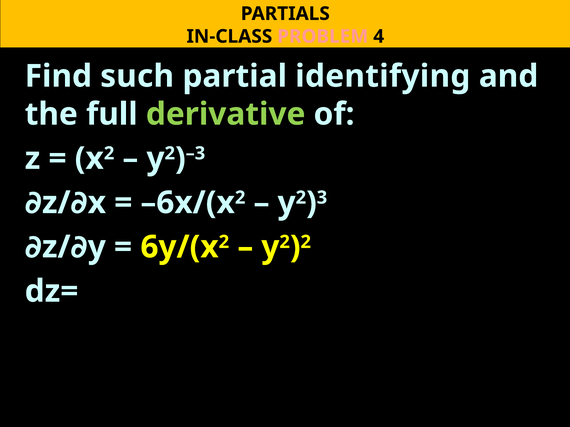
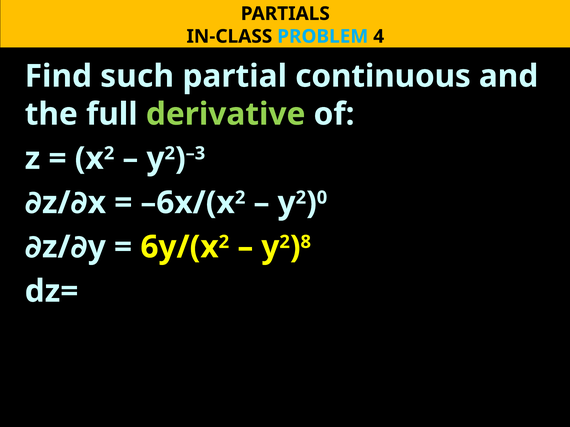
PROBLEM colour: pink -> light blue
identifying: identifying -> continuous
3: 3 -> 0
2 at (306, 242): 2 -> 8
